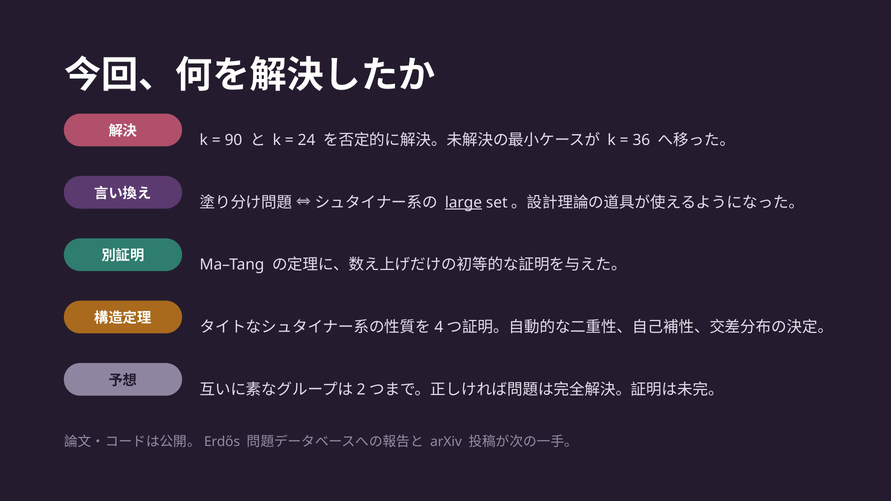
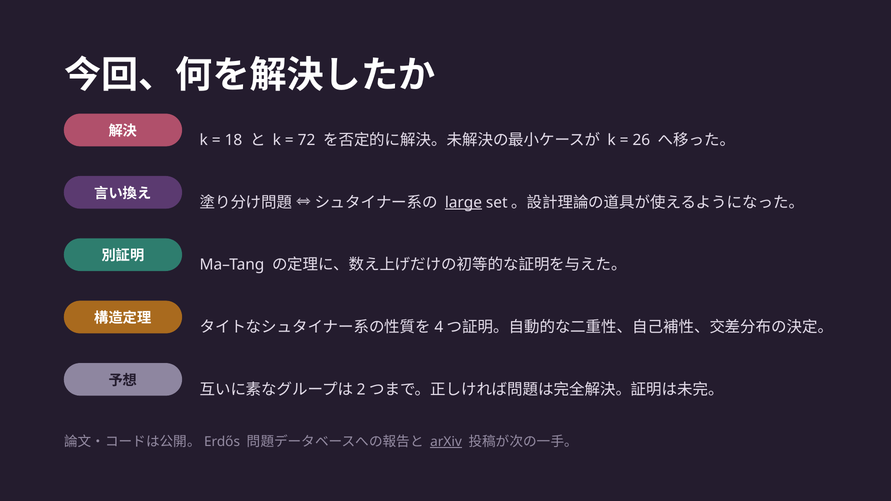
90: 90 -> 18
24: 24 -> 72
36: 36 -> 26
arXiv underline: none -> present
